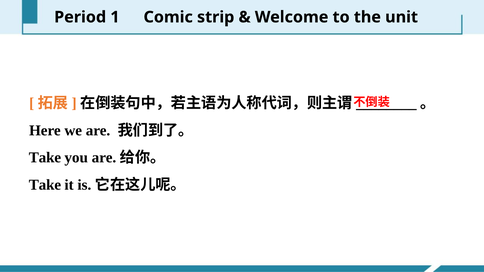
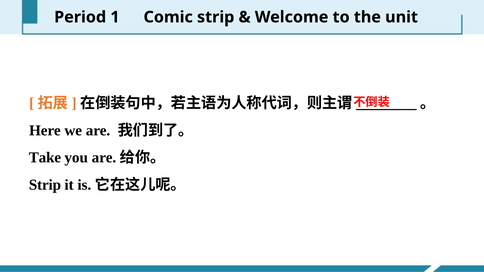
Take at (45, 185): Take -> Strip
